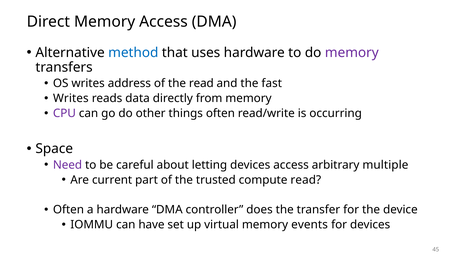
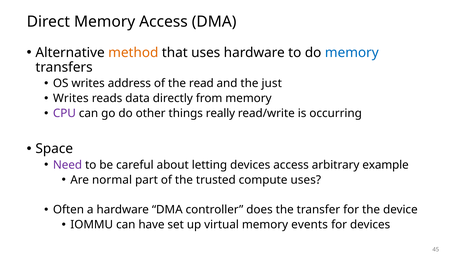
method colour: blue -> orange
memory at (352, 53) colour: purple -> blue
fast: fast -> just
things often: often -> really
multiple: multiple -> example
current: current -> normal
compute read: read -> uses
